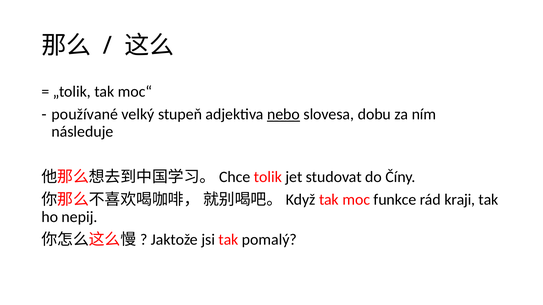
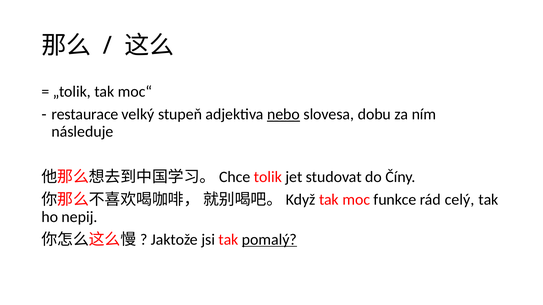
používané: používané -> restaurace
kraji: kraji -> celý
pomalý underline: none -> present
